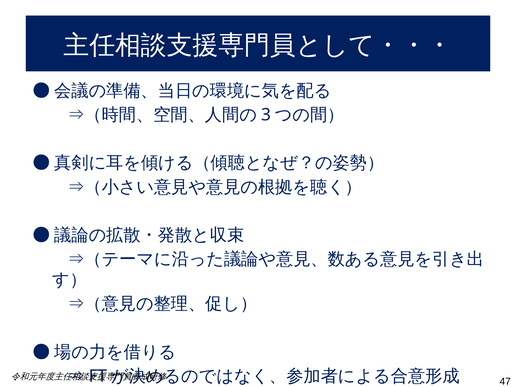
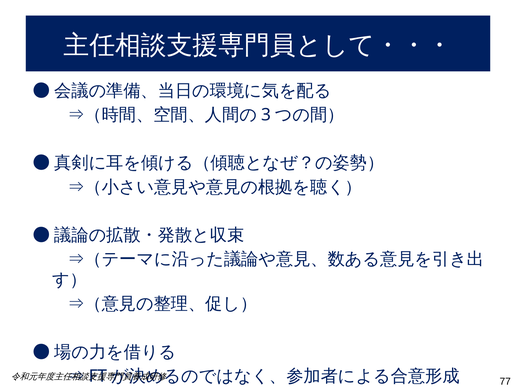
47: 47 -> 77
